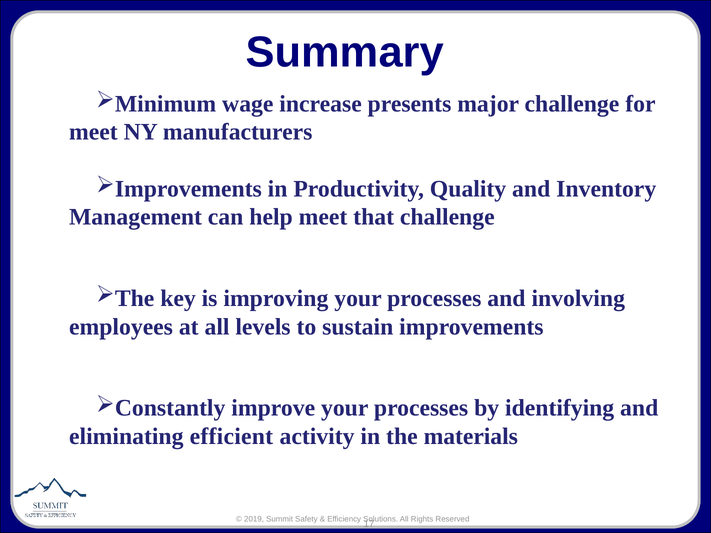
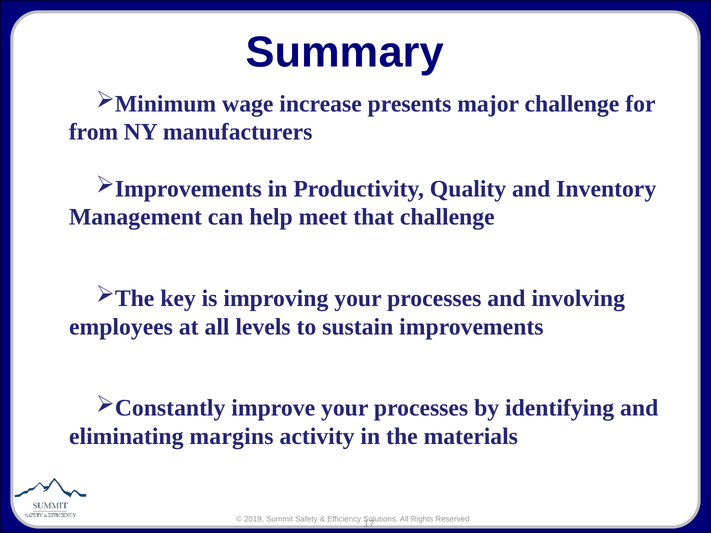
meet at (93, 132): meet -> from
efficient: efficient -> margins
